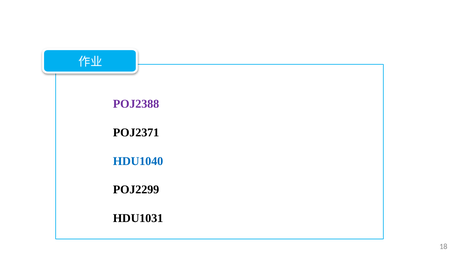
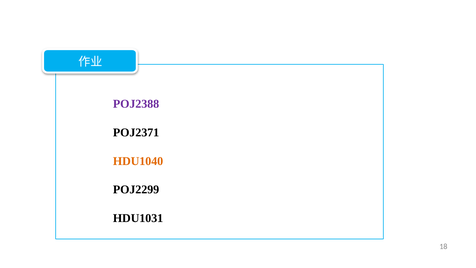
HDU1040 colour: blue -> orange
